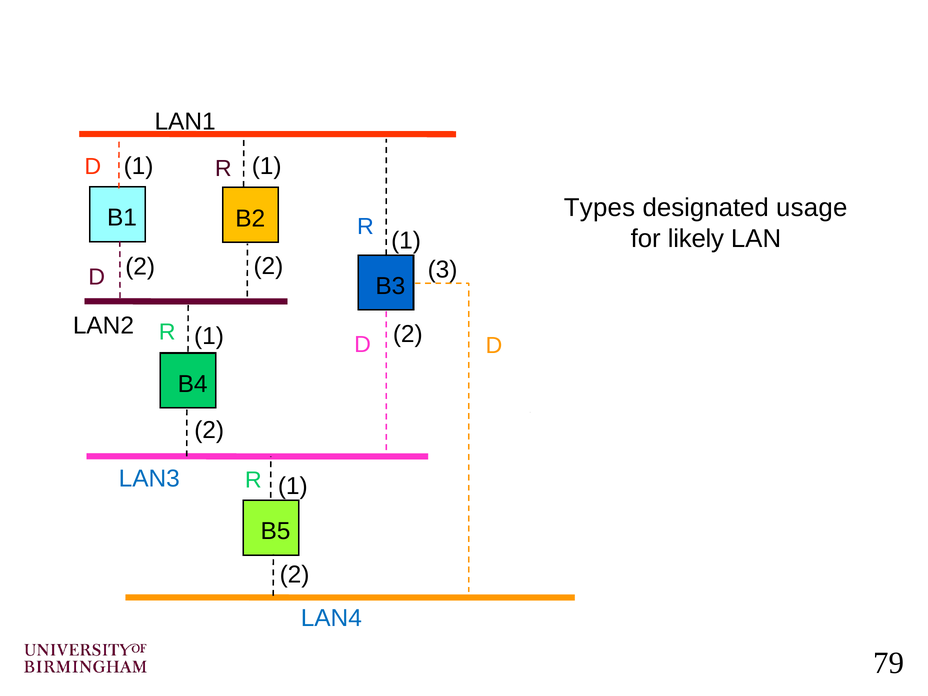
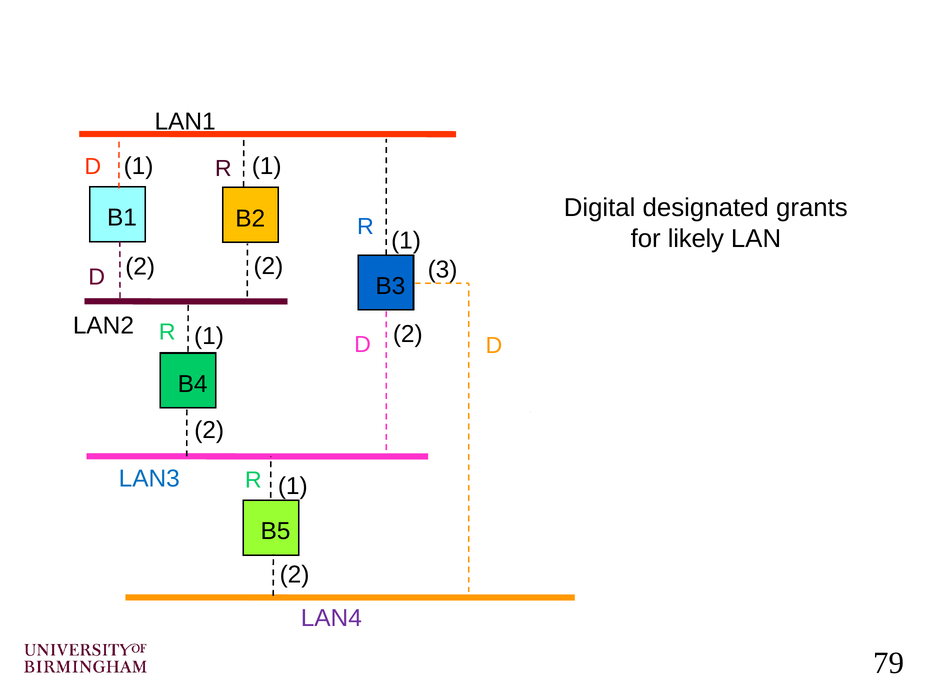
Types: Types -> Digital
usage: usage -> grants
LAN4 colour: blue -> purple
